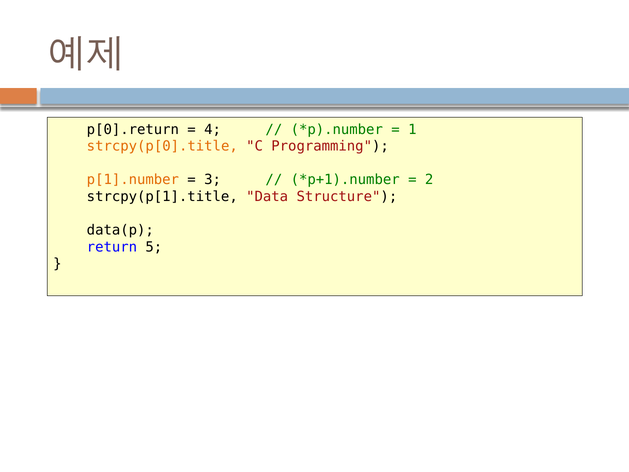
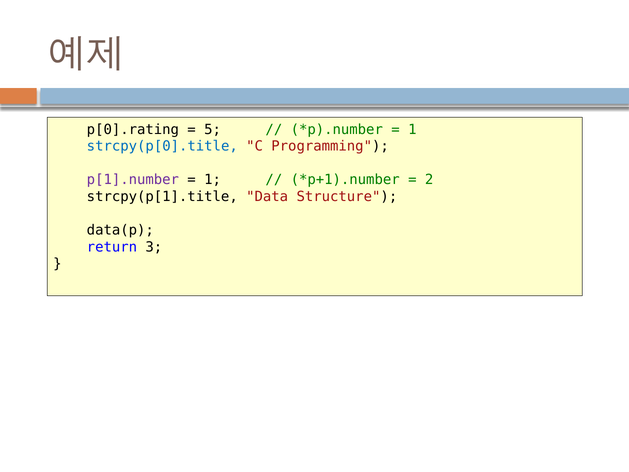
p[0].return: p[0].return -> p[0].rating
4: 4 -> 5
strcpy(p[0].title colour: orange -> blue
p[1].number colour: orange -> purple
3 at (213, 180): 3 -> 1
5: 5 -> 3
